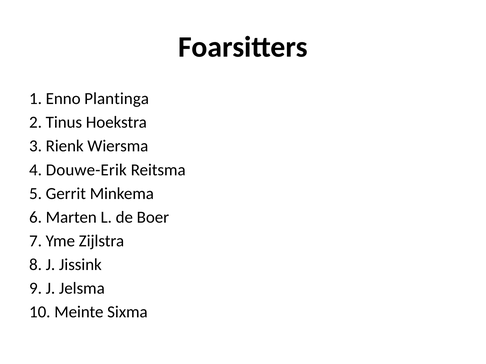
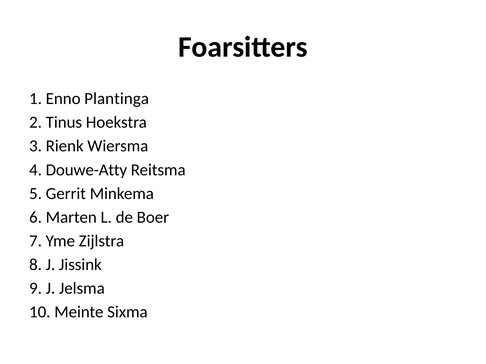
Douwe-Erik: Douwe-Erik -> Douwe-Atty
